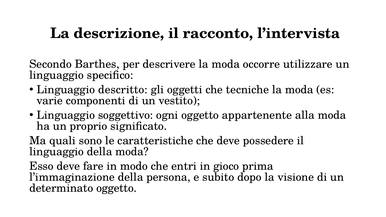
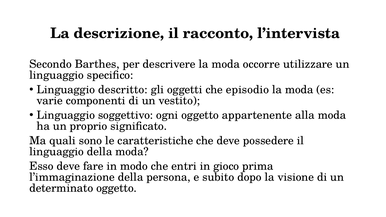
tecniche: tecniche -> episodio
